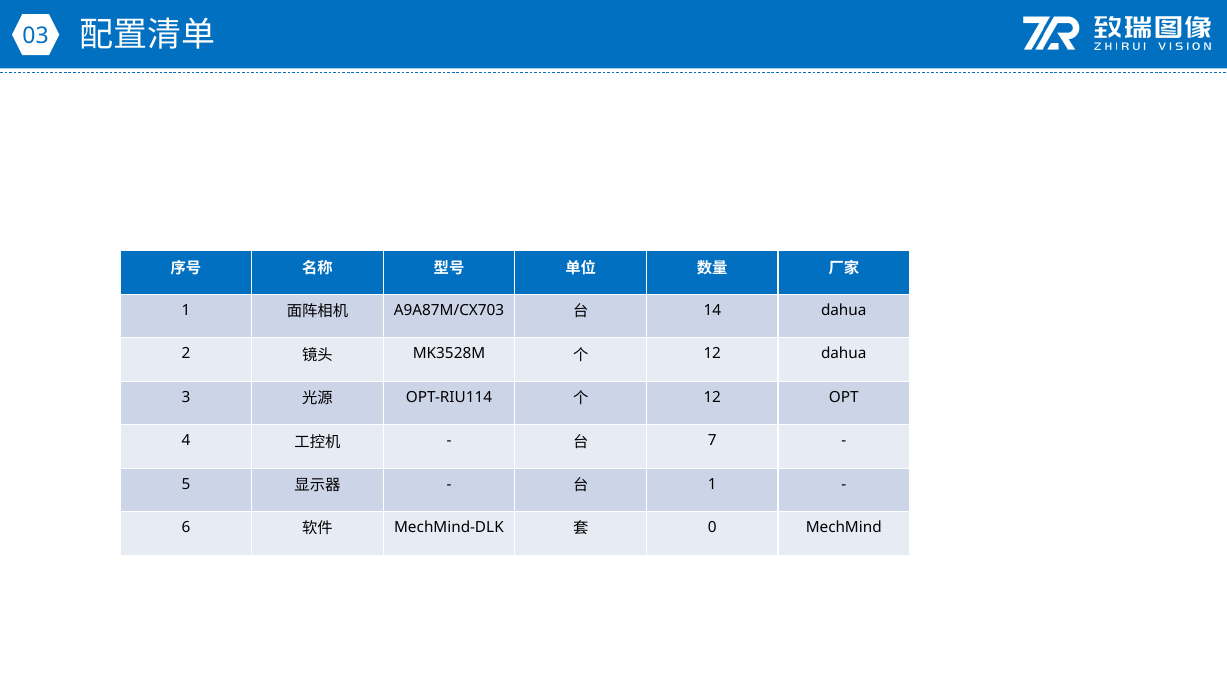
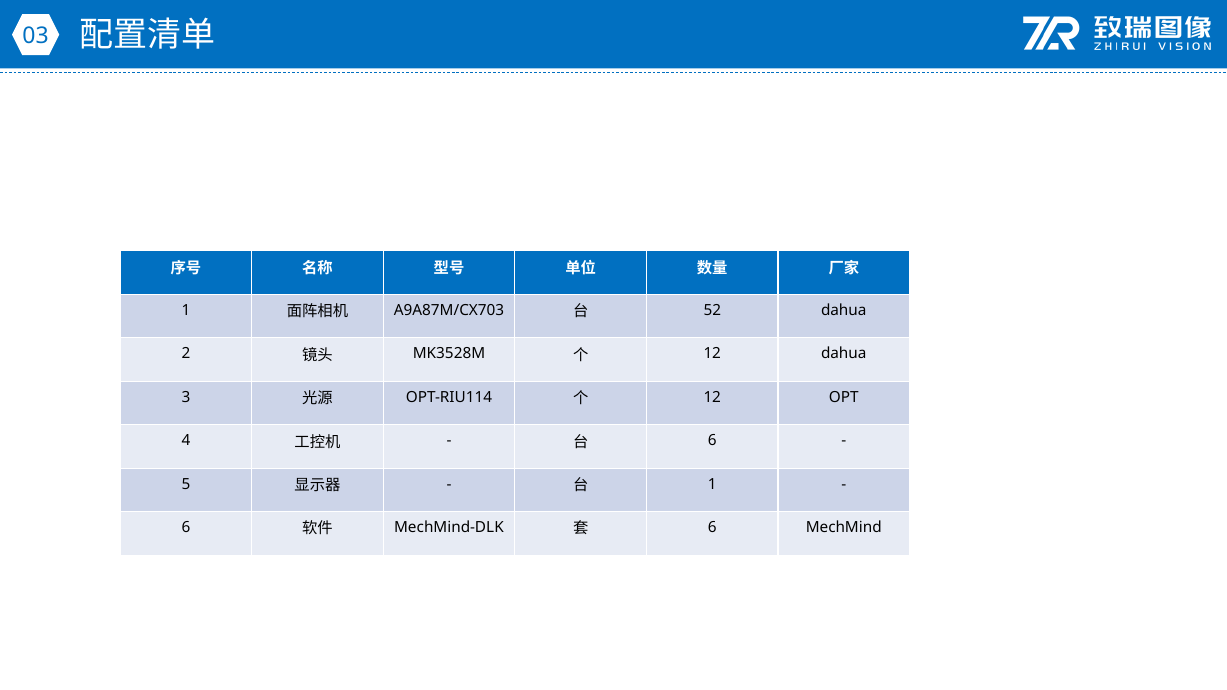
14: 14 -> 52
7 at (712, 441): 7 -> 6
0 at (712, 528): 0 -> 6
